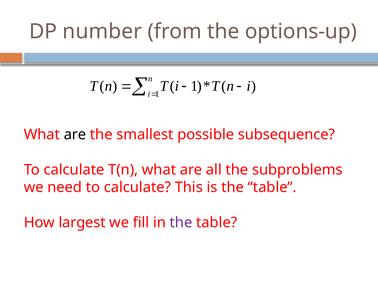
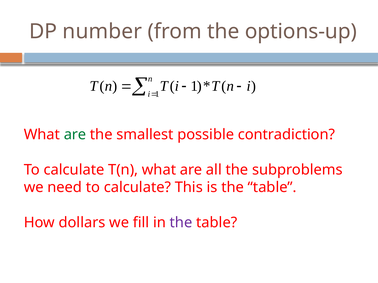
are at (75, 135) colour: black -> green
subsequence: subsequence -> contradiction
largest: largest -> dollars
